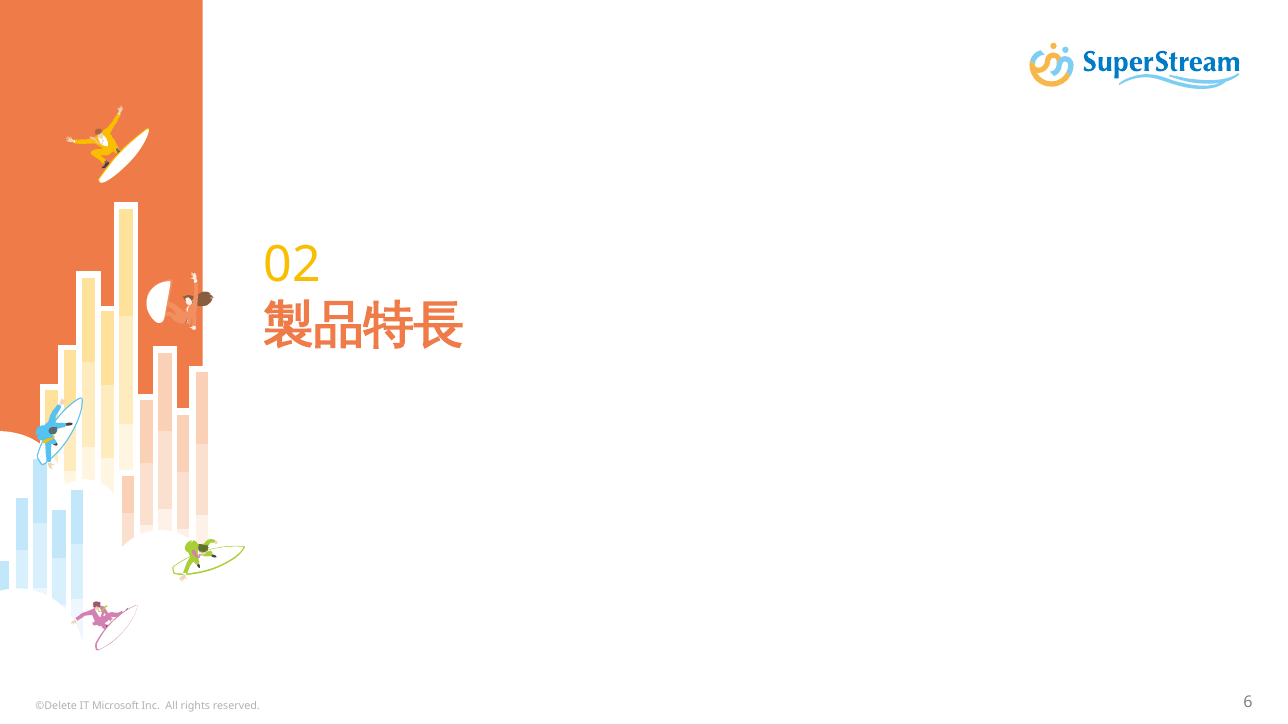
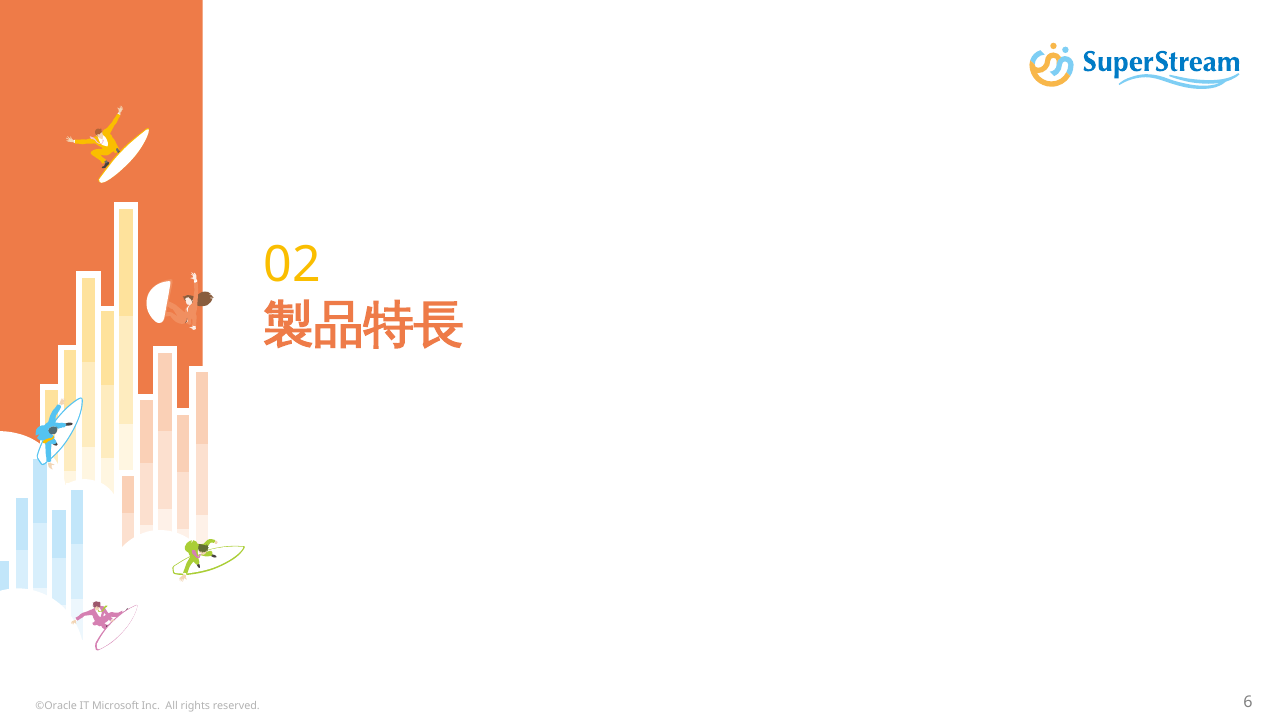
©Delete: ©Delete -> ©Oracle
